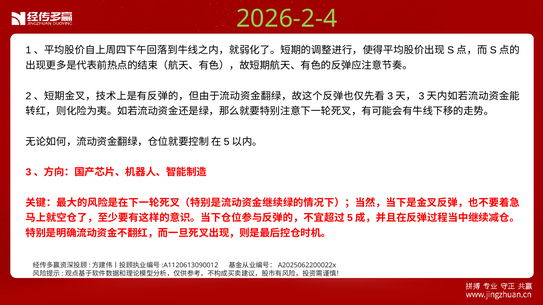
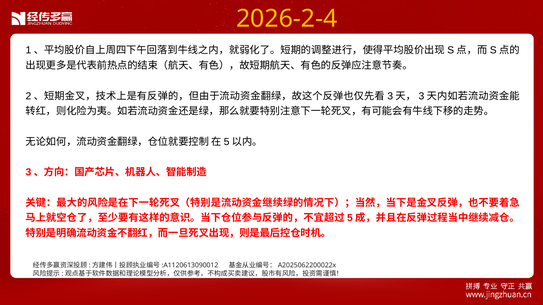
2026-2-4 colour: light green -> yellow
